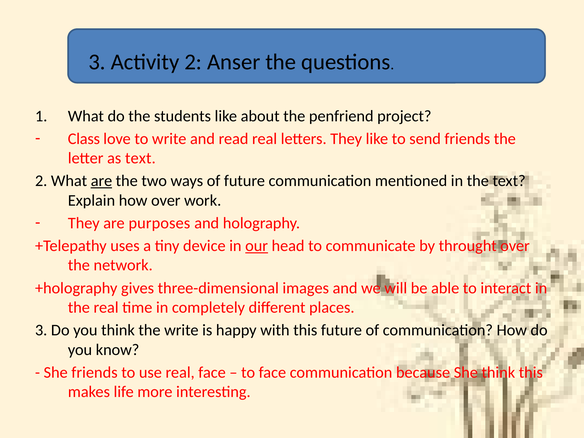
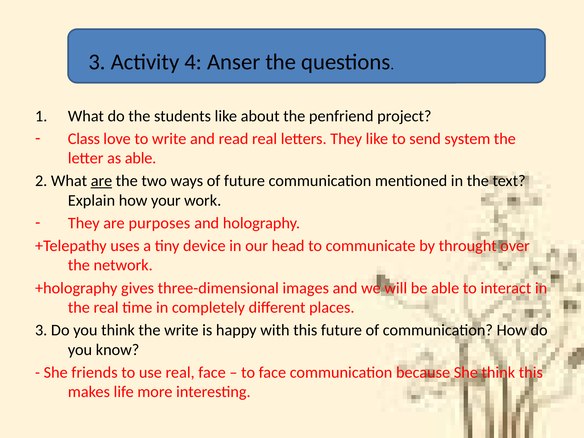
Activity 2: 2 -> 4
send friends: friends -> system
as text: text -> able
how over: over -> your
our underline: present -> none
